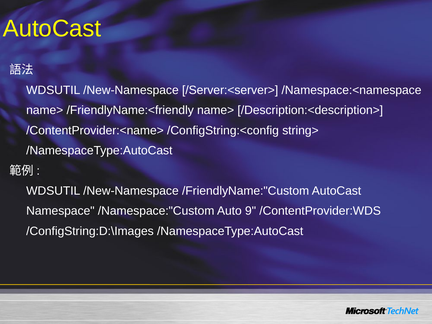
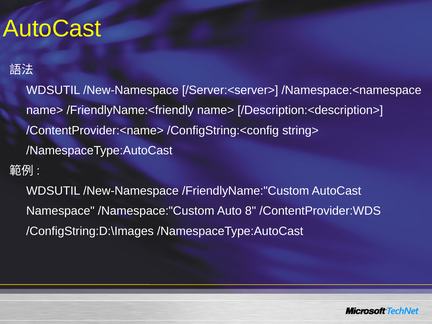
9: 9 -> 8
